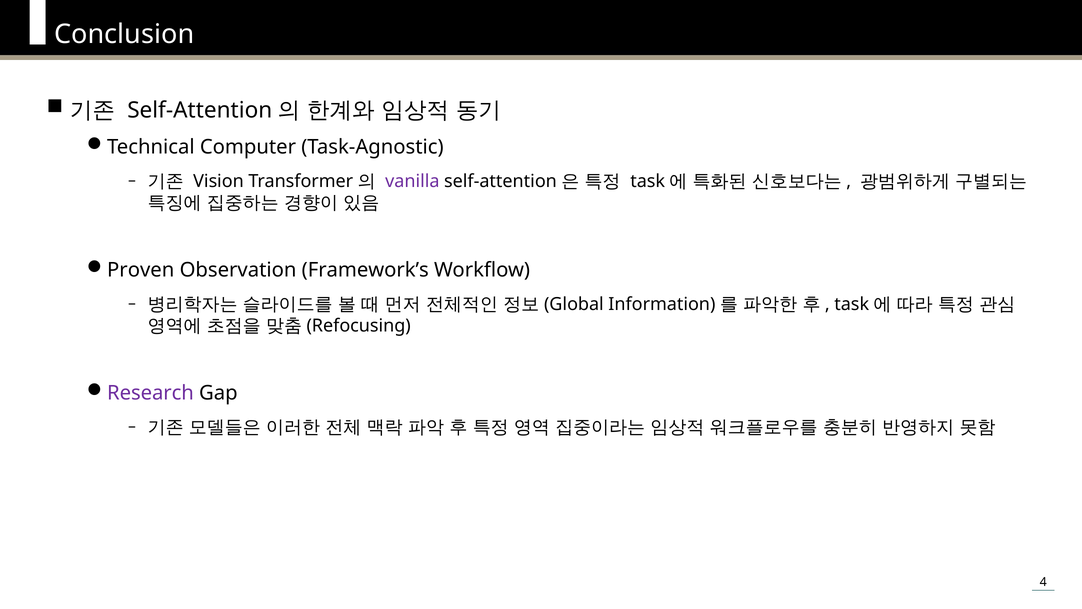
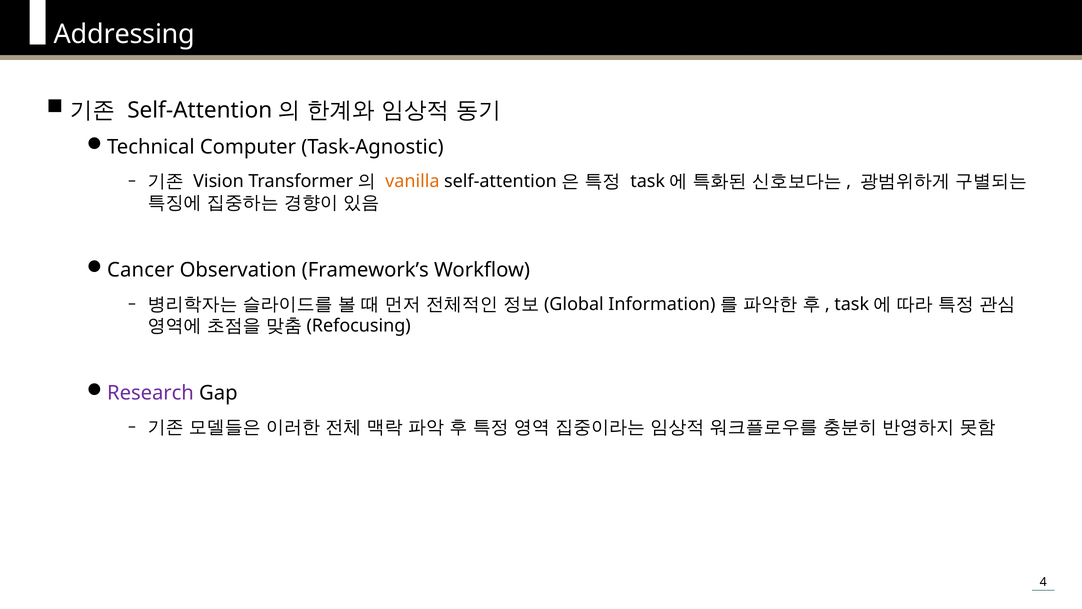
Conclusion: Conclusion -> Addressing
vanilla colour: purple -> orange
Proven: Proven -> Cancer
